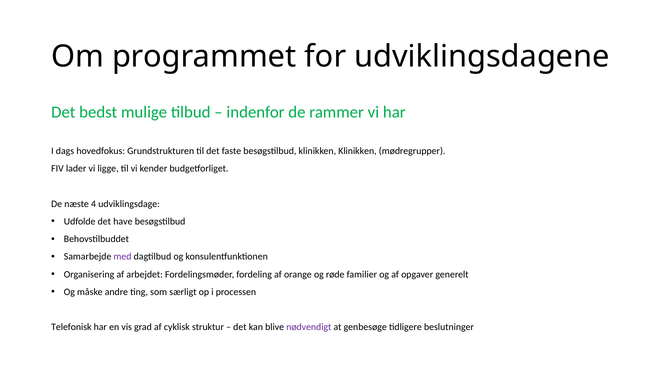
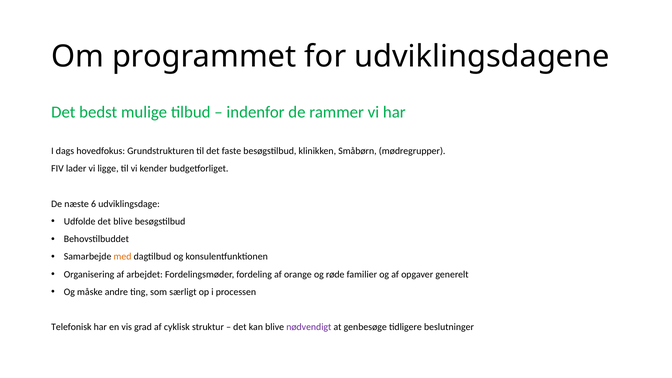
klinikken Klinikken: Klinikken -> Småbørn
4: 4 -> 6
det have: have -> blive
med colour: purple -> orange
